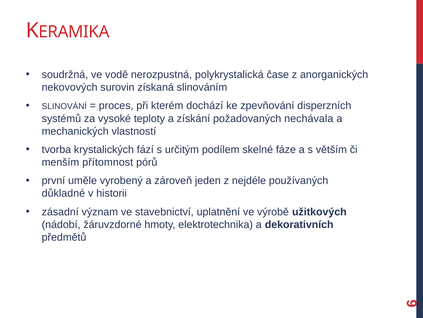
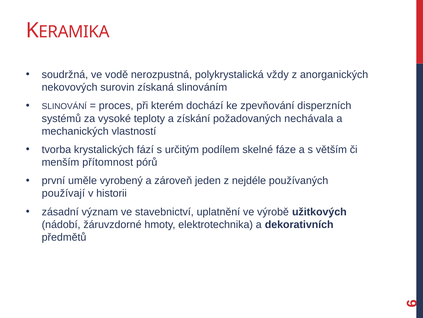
čase: čase -> vždy
důkladné: důkladné -> používají
